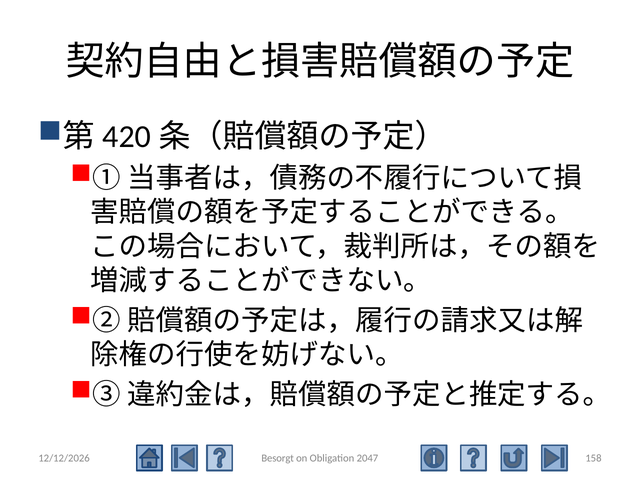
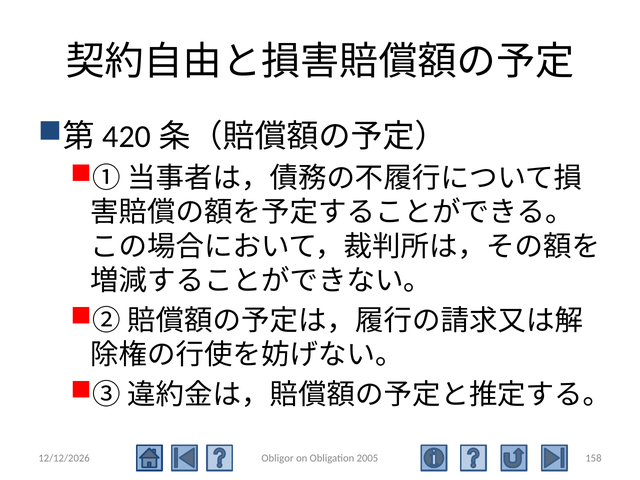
Besorgt: Besorgt -> Obligor
2047: 2047 -> 2005
